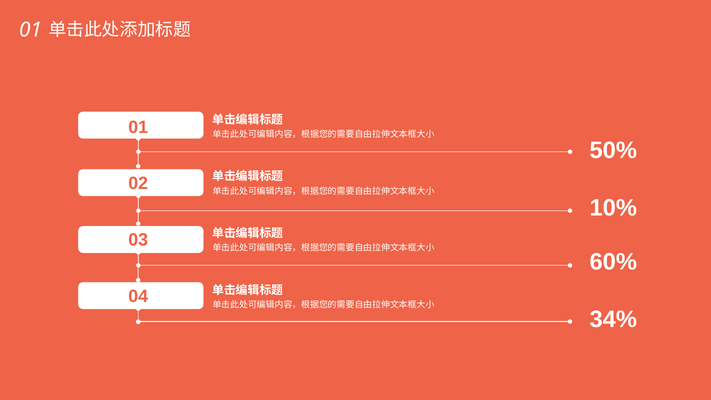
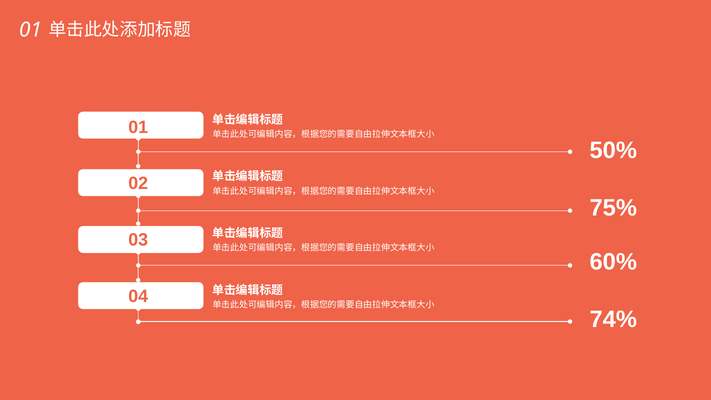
10%: 10% -> 75%
34%: 34% -> 74%
